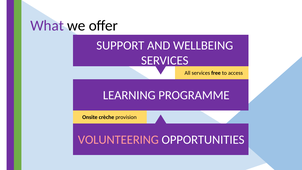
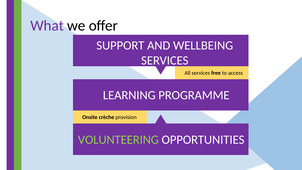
VOLUNTEERING colour: pink -> light green
